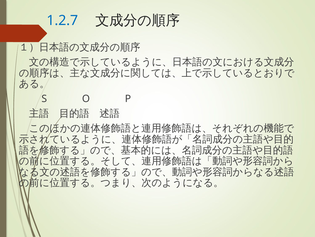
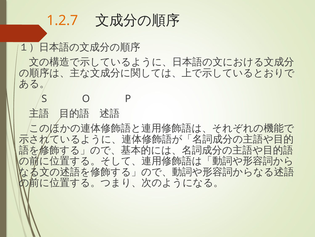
1.2.7 colour: blue -> orange
